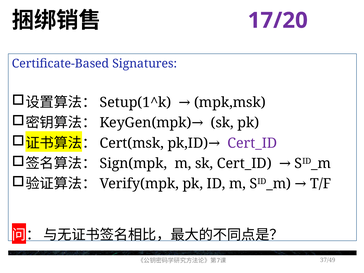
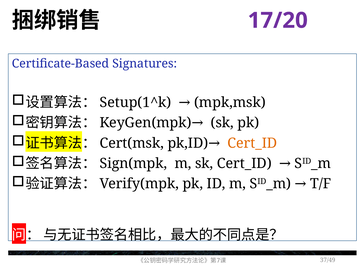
Cert_ID at (252, 143) colour: purple -> orange
